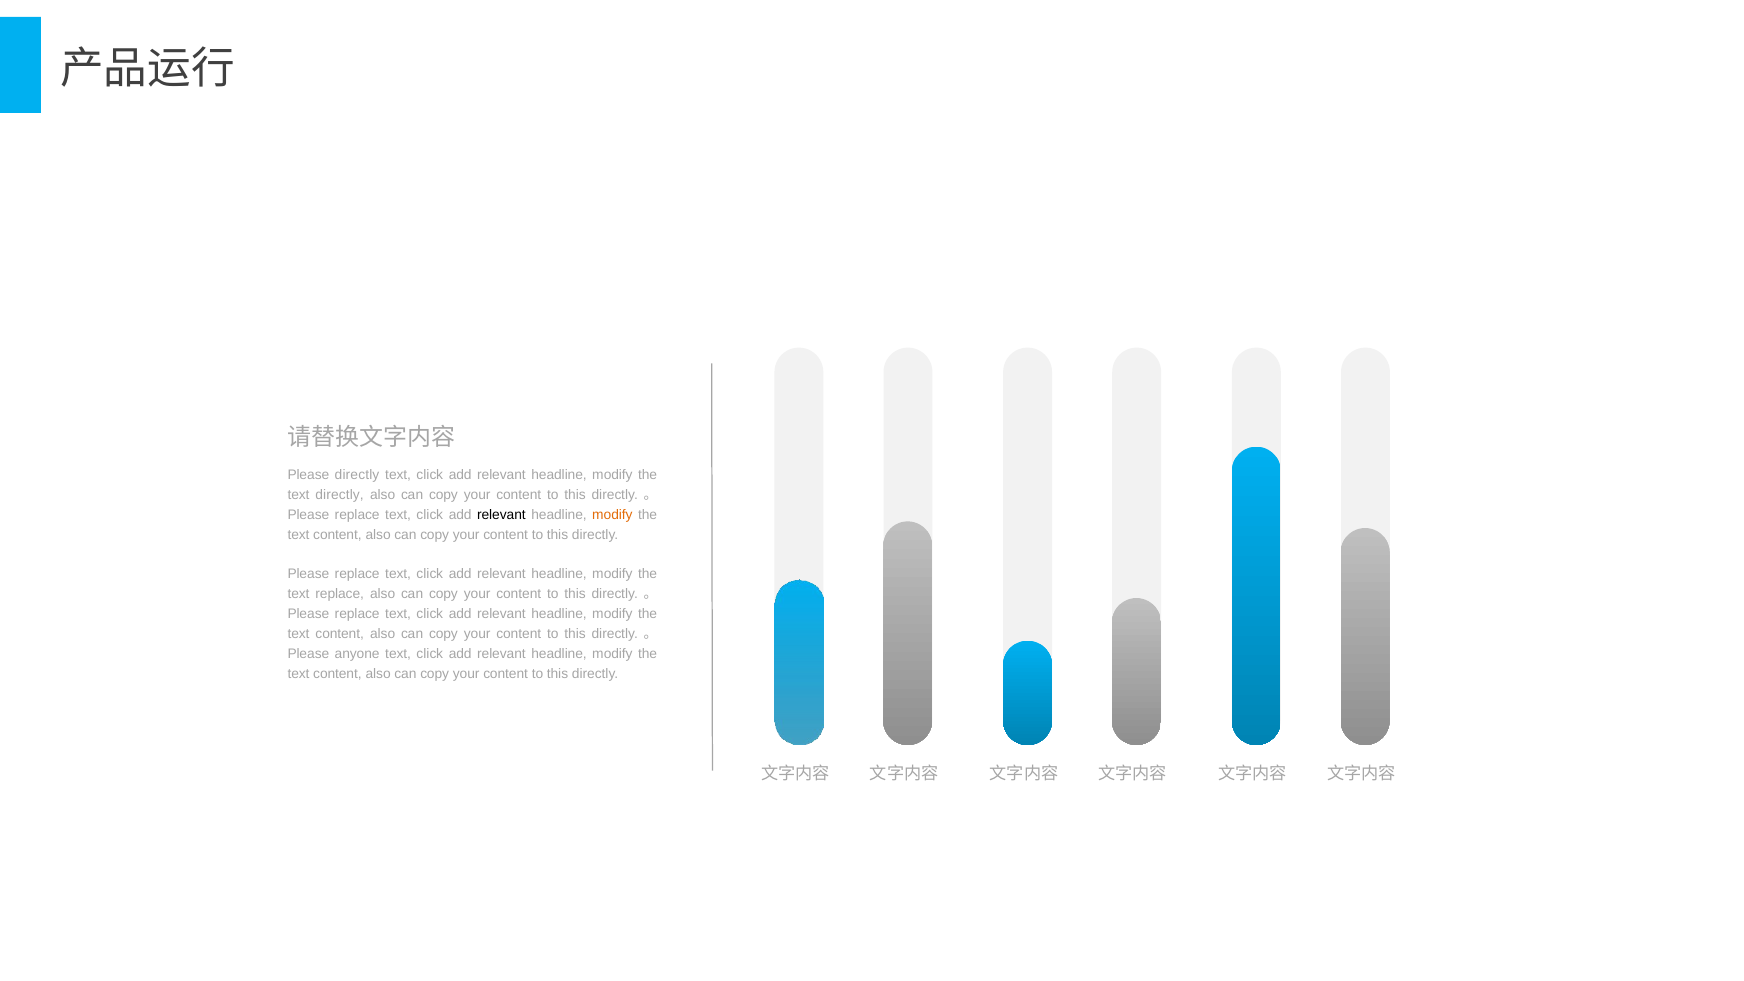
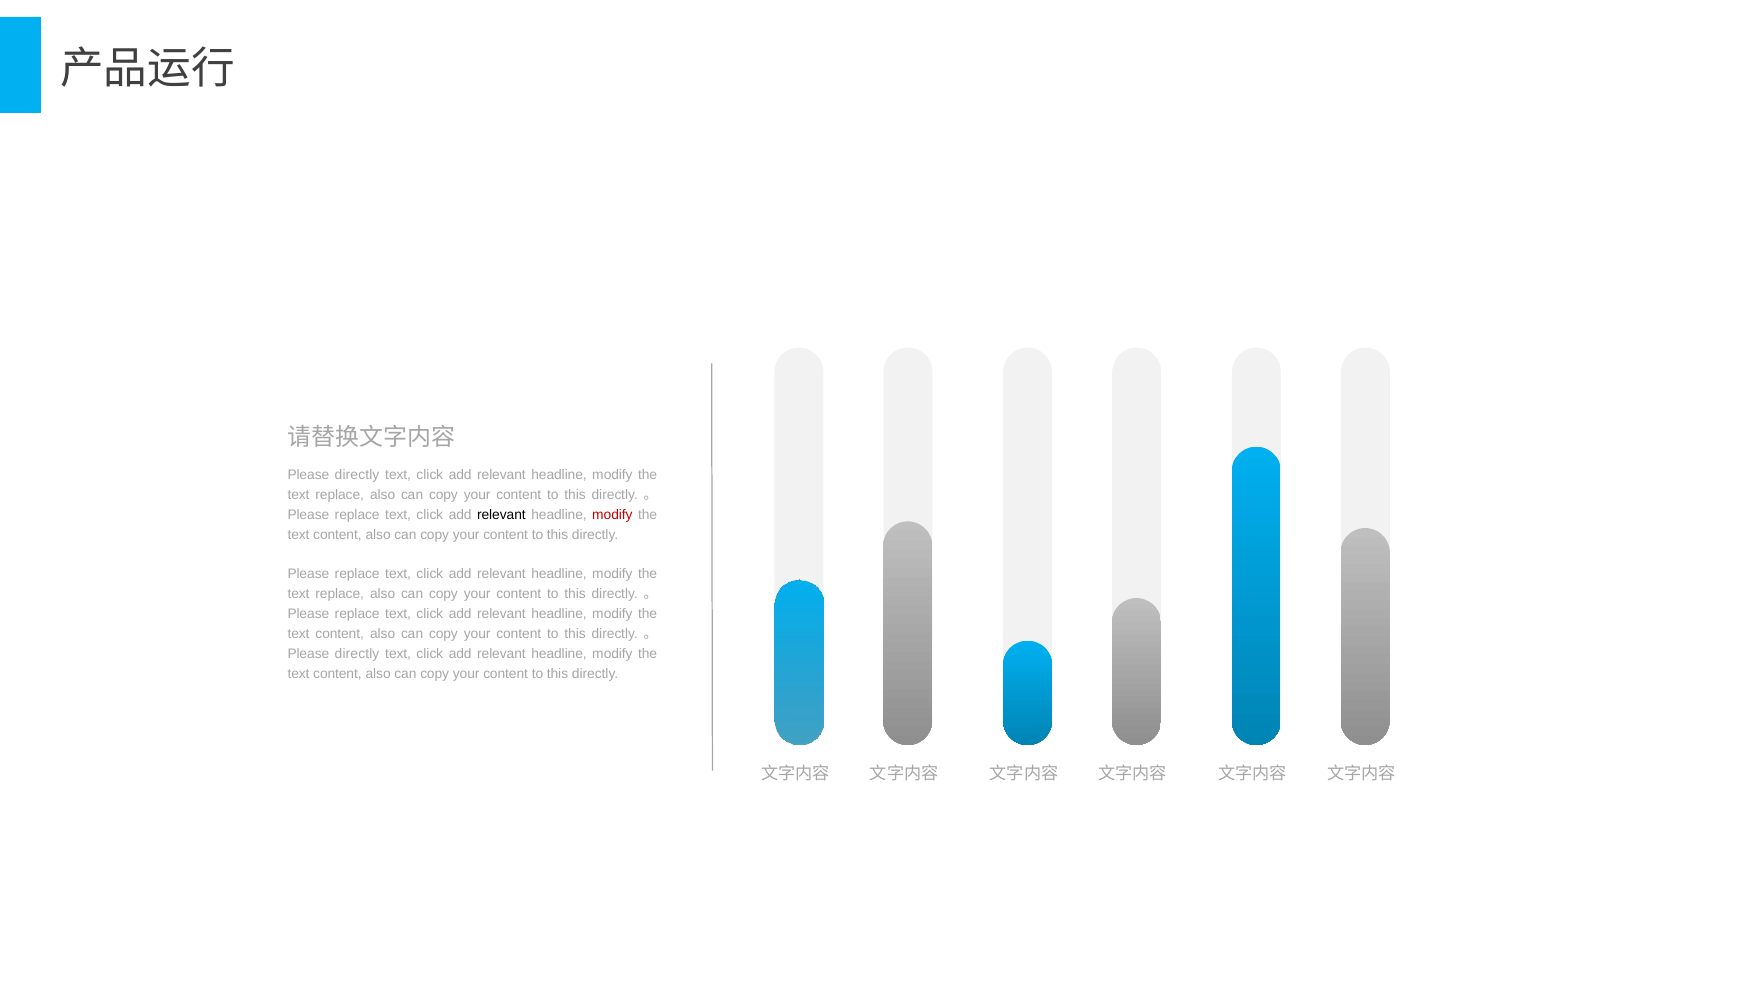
directly at (340, 495): directly -> replace
modify at (612, 515) colour: orange -> red
anyone at (357, 654): anyone -> directly
